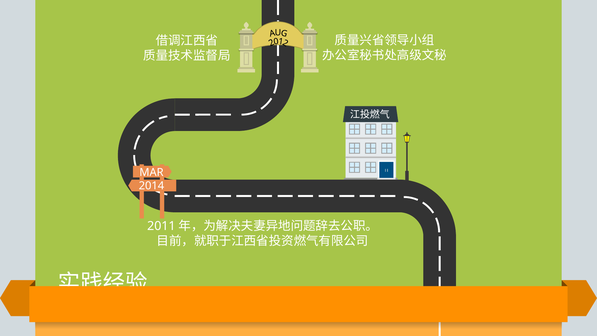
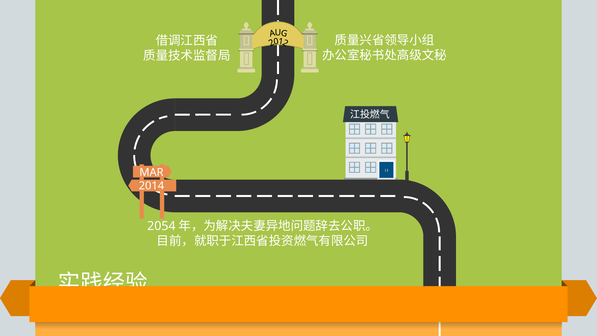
2011: 2011 -> 2054
